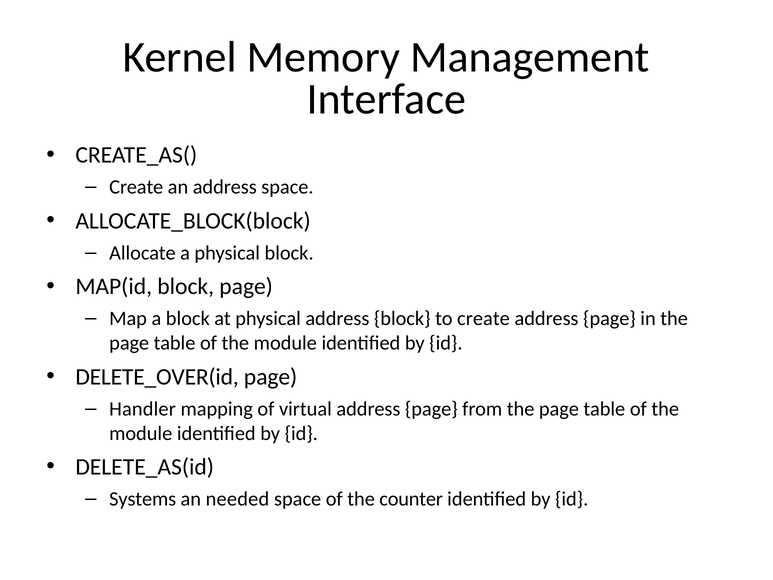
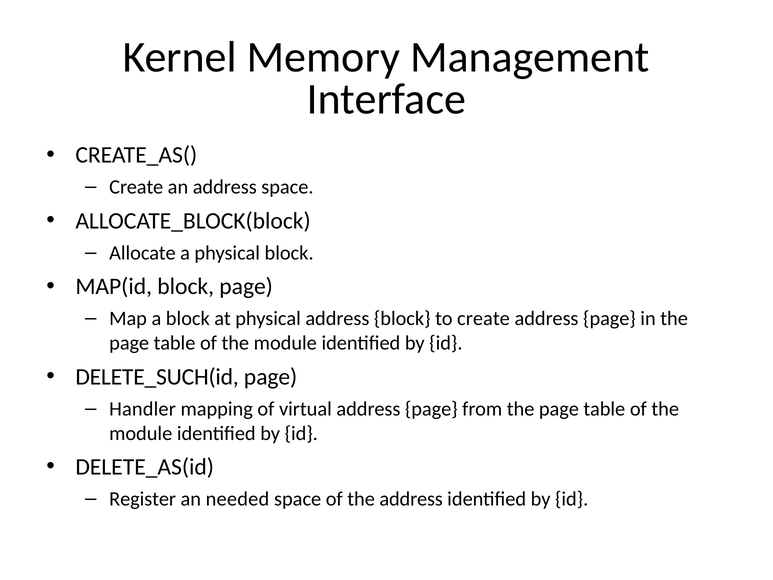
DELETE_OVER(id: DELETE_OVER(id -> DELETE_SUCH(id
Systems: Systems -> Register
the counter: counter -> address
